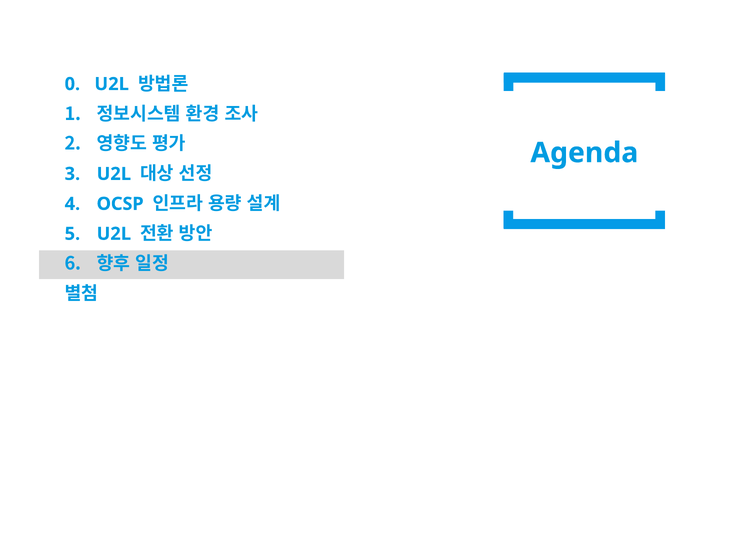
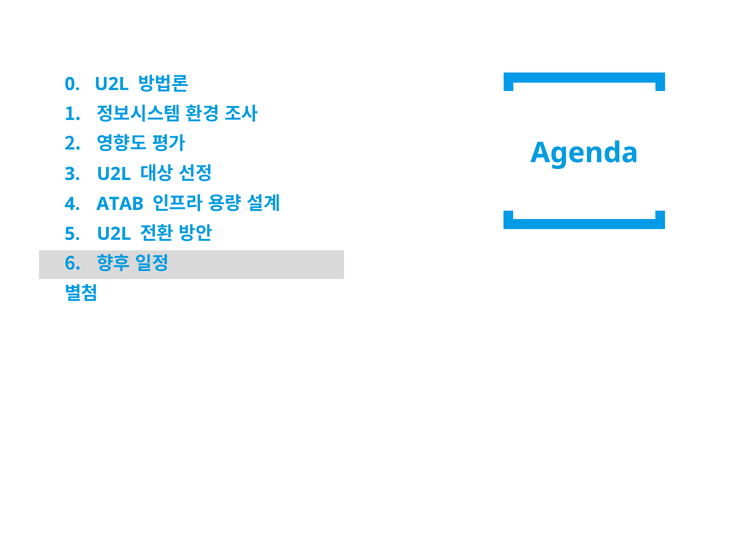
OCSP: OCSP -> ATAB
